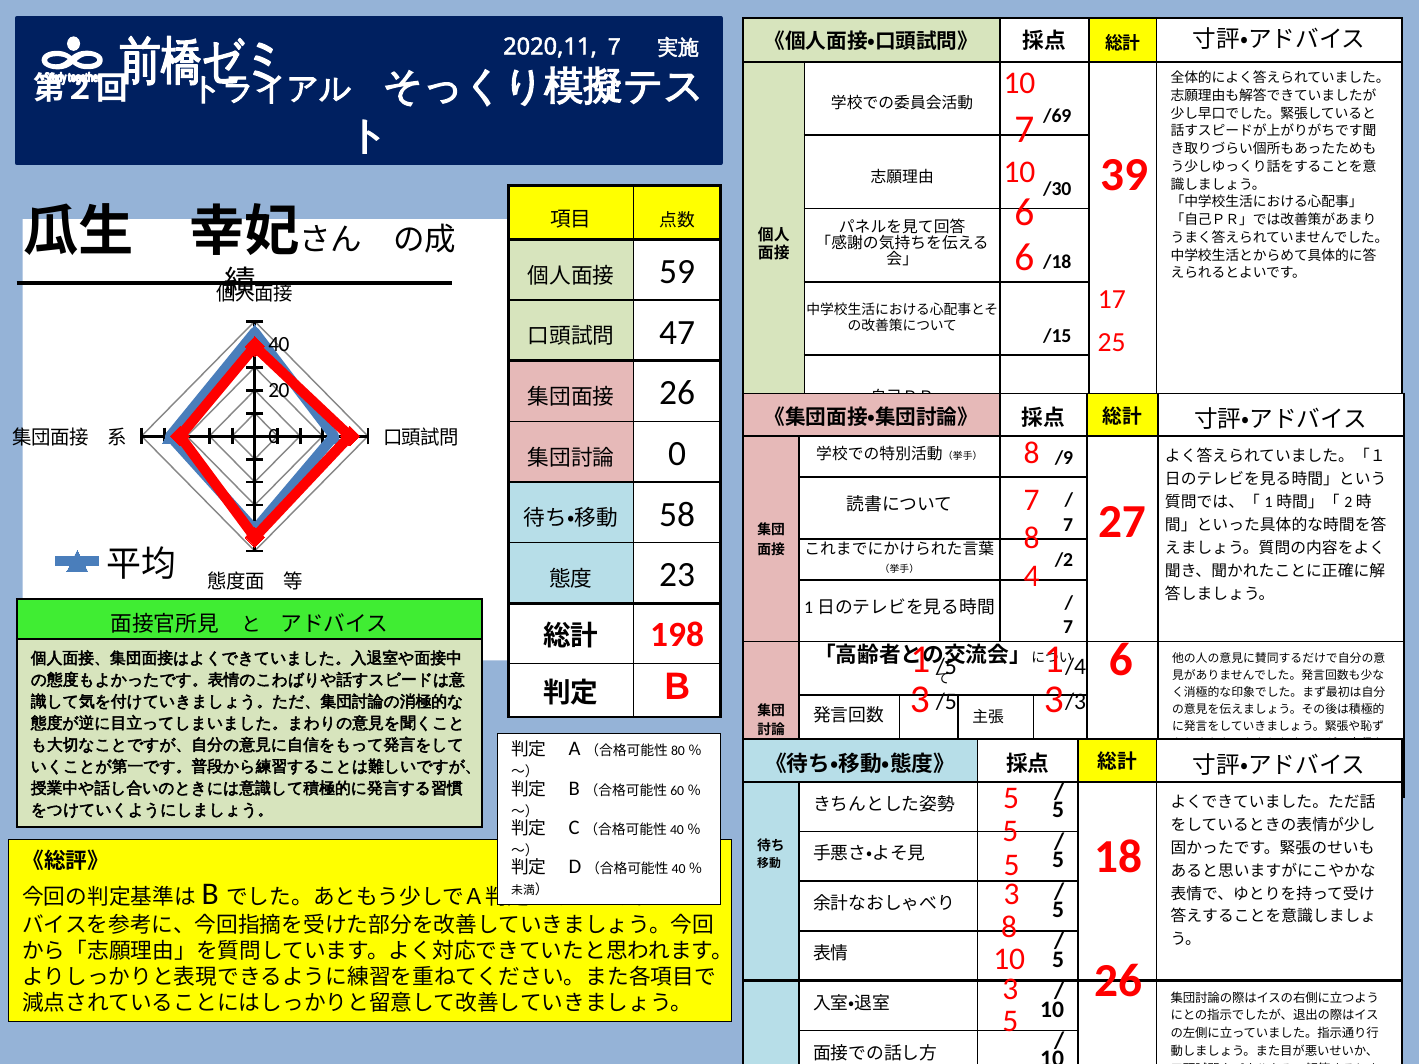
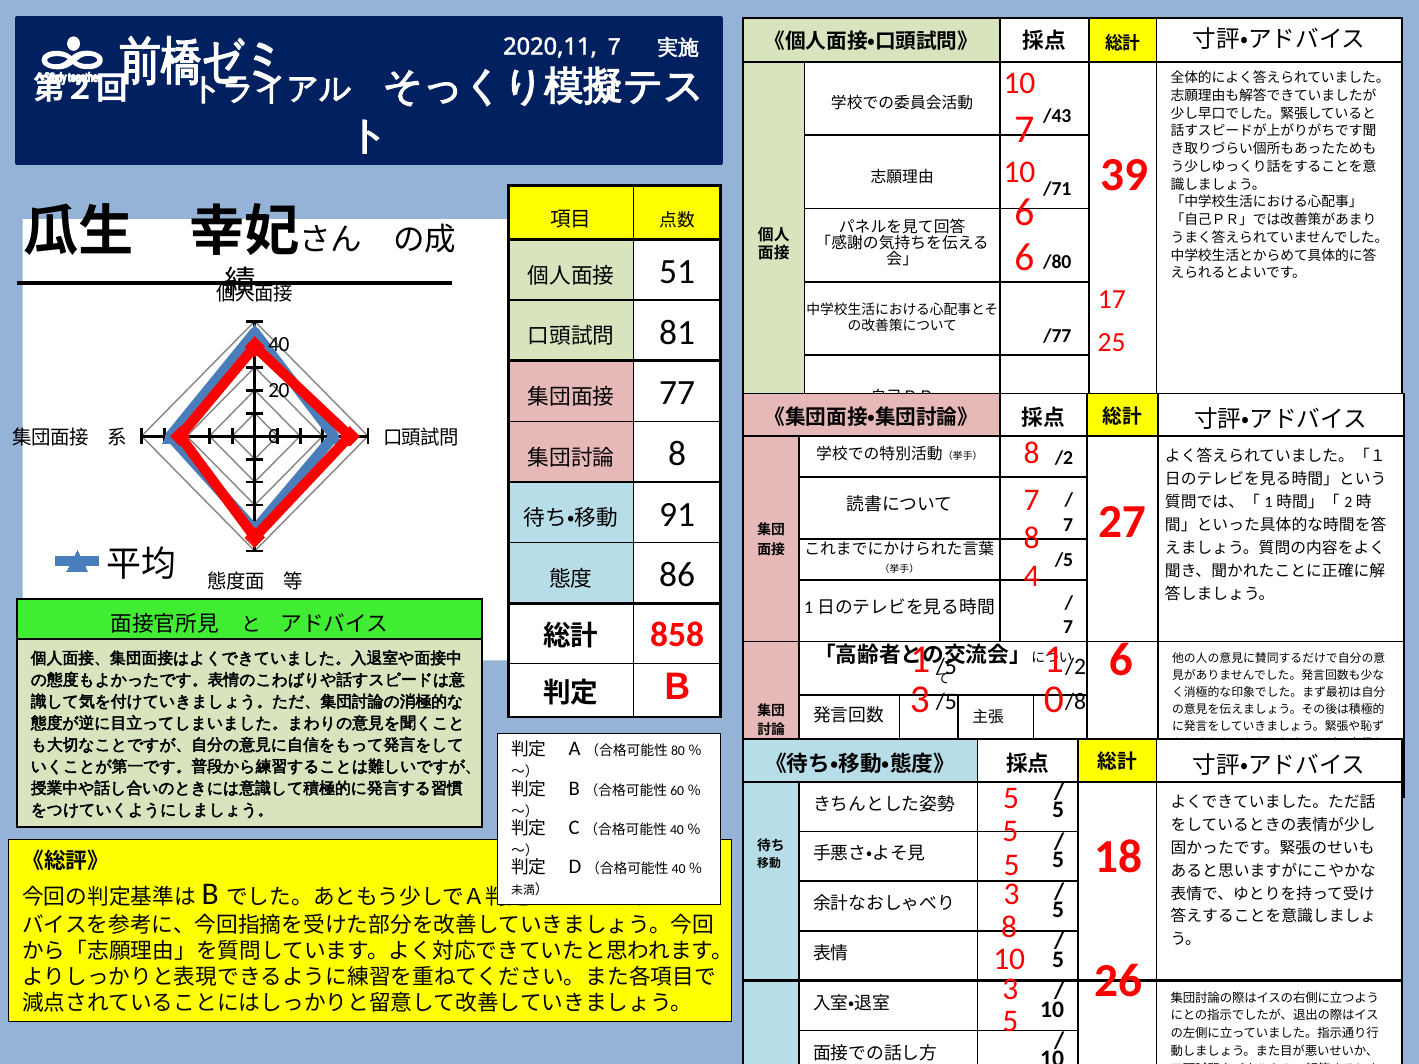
/69: /69 -> /43
/30: /30 -> /71
/18: /18 -> /80
59: 59 -> 51
/15: /15 -> /77
47: 47 -> 81
26 at (677, 393): 26 -> 77
/9 at (1064, 458): /9 -> /2
0 at (677, 454): 0 -> 8
58: 58 -> 91
/2 at (1064, 561): /2 -> /5
23: 23 -> 86
198: 198 -> 858
/4 at (1076, 667): /4 -> /2
3 3: 3 -> 0
/3: /3 -> /8
